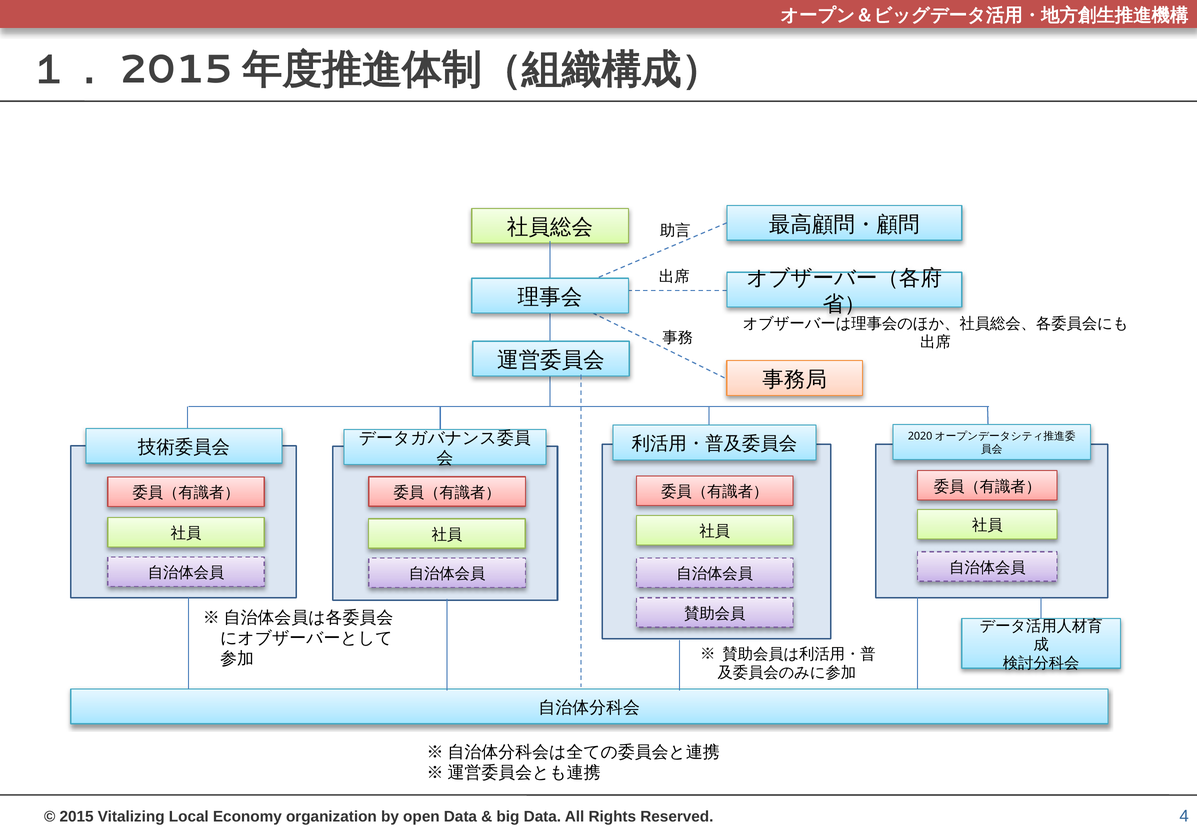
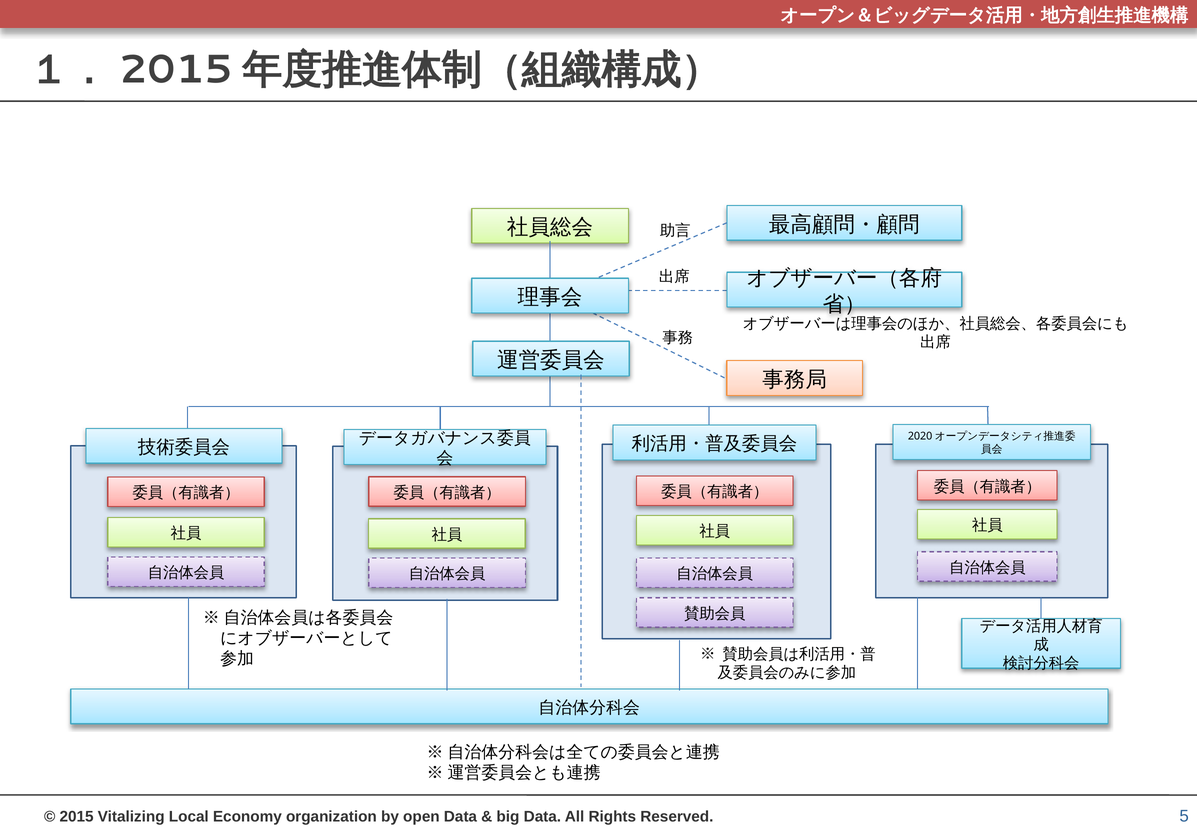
4: 4 -> 5
